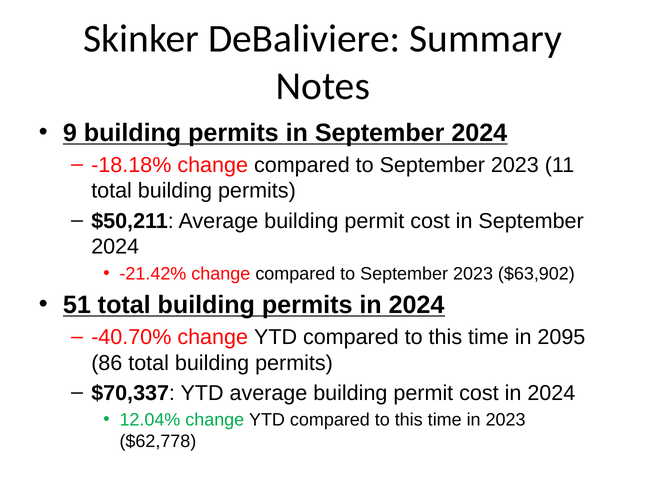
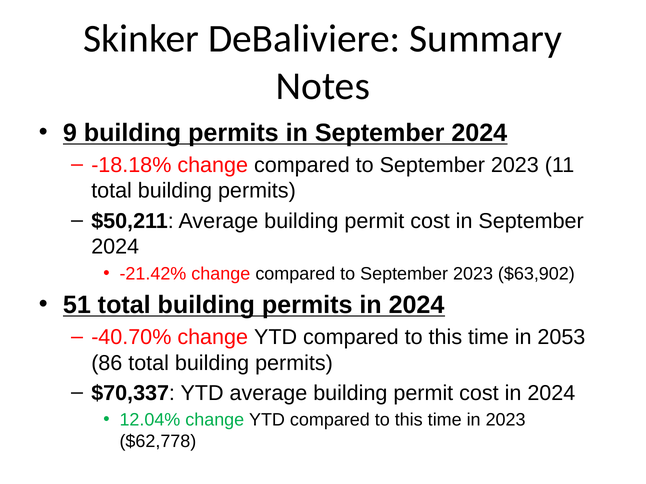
2095: 2095 -> 2053
